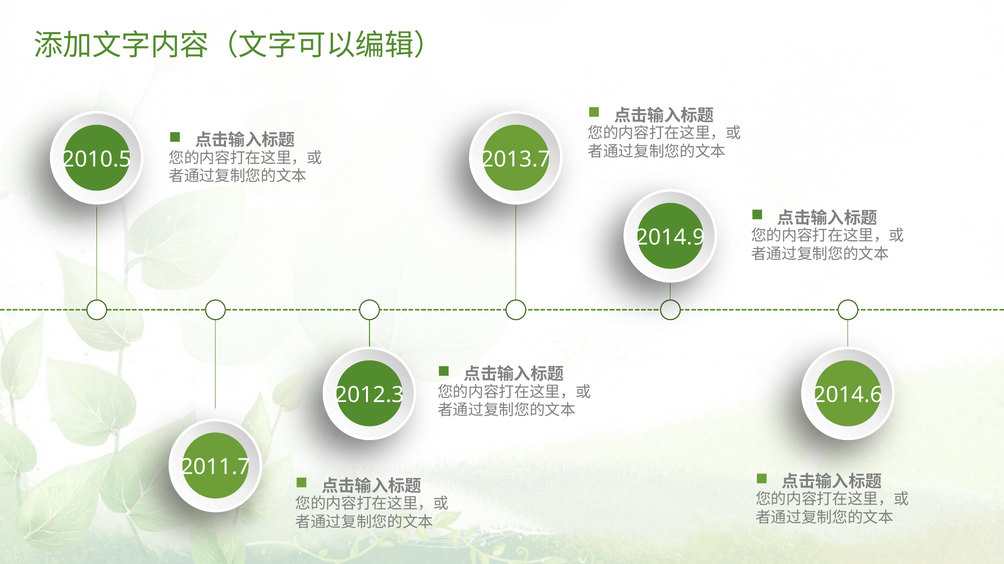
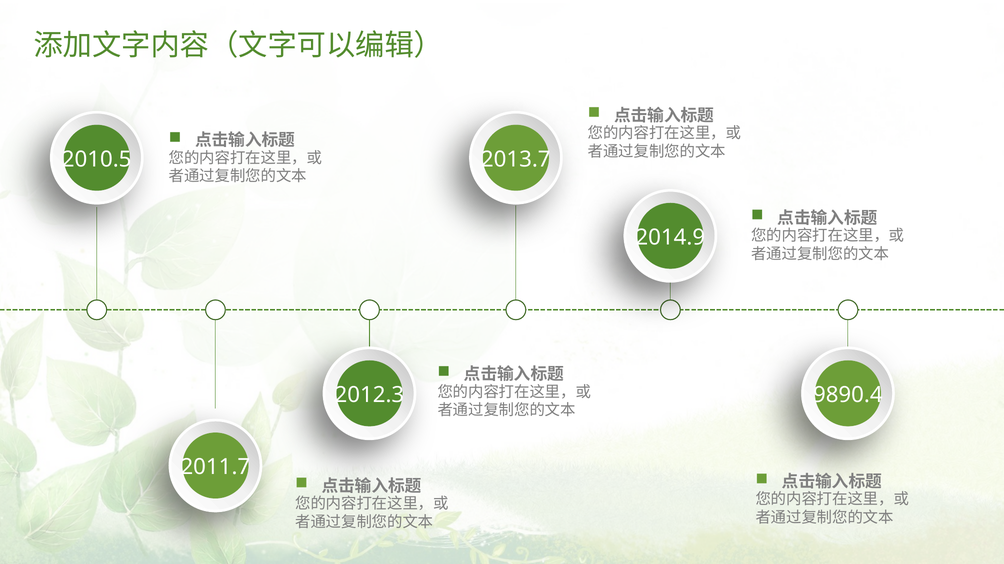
2014.6: 2014.6 -> 9890.4
